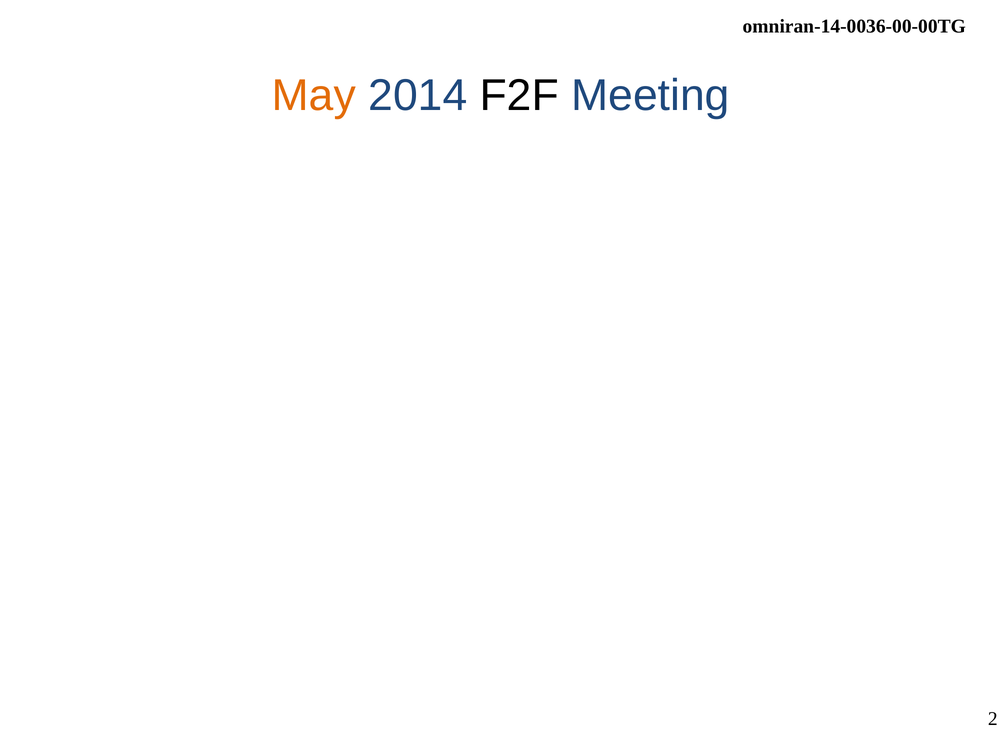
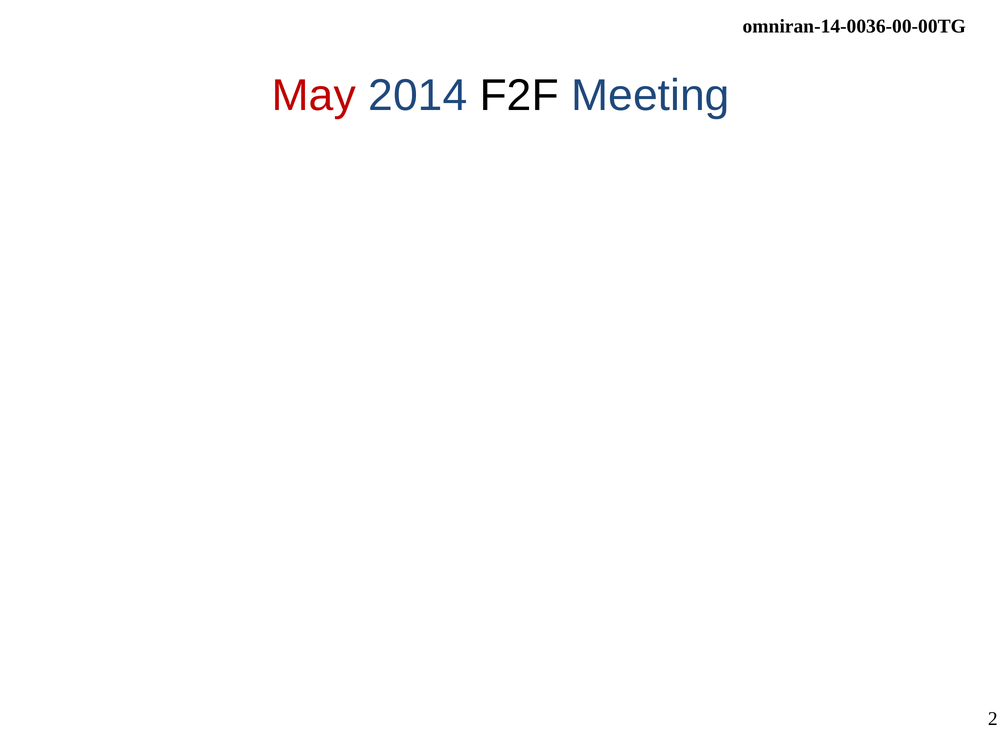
May at (314, 96) colour: orange -> red
